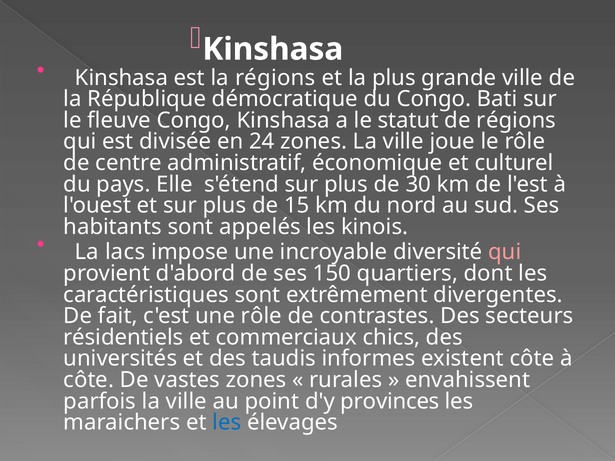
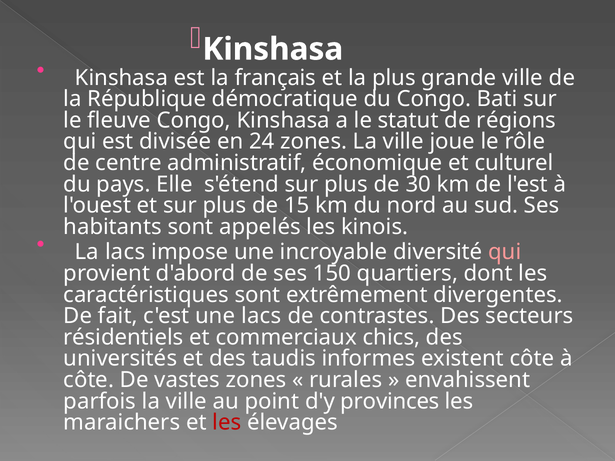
la régions: régions -> français
une rôle: rôle -> lacs
les at (227, 423) colour: blue -> red
